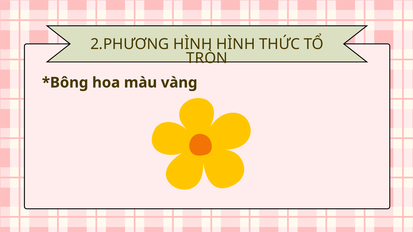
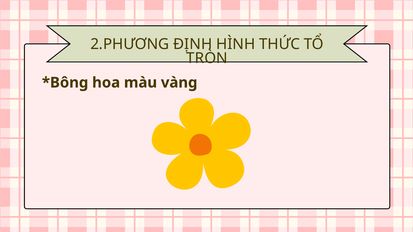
2.PHƯƠNG HÌNH: HÌNH -> ĐỊNH
